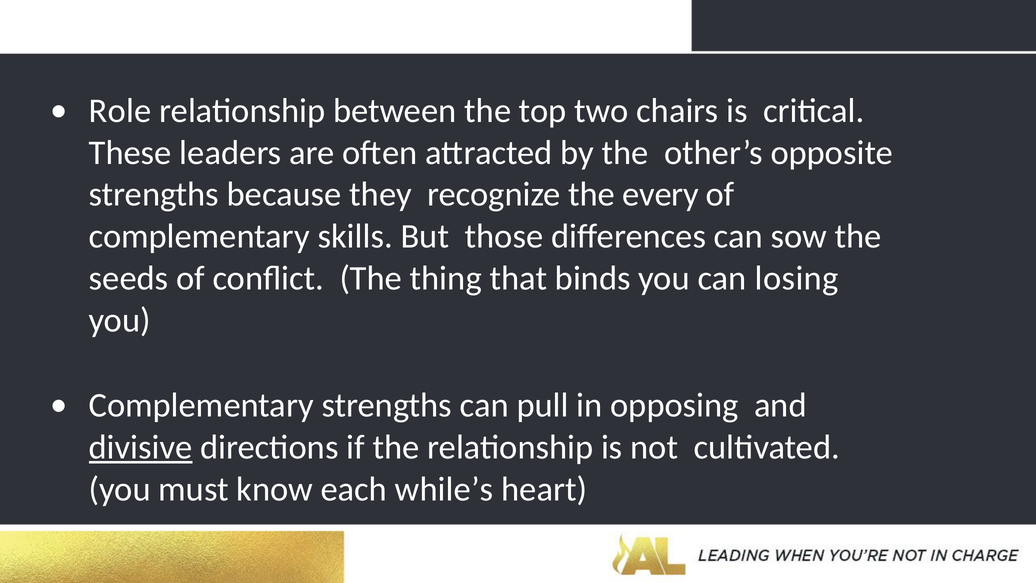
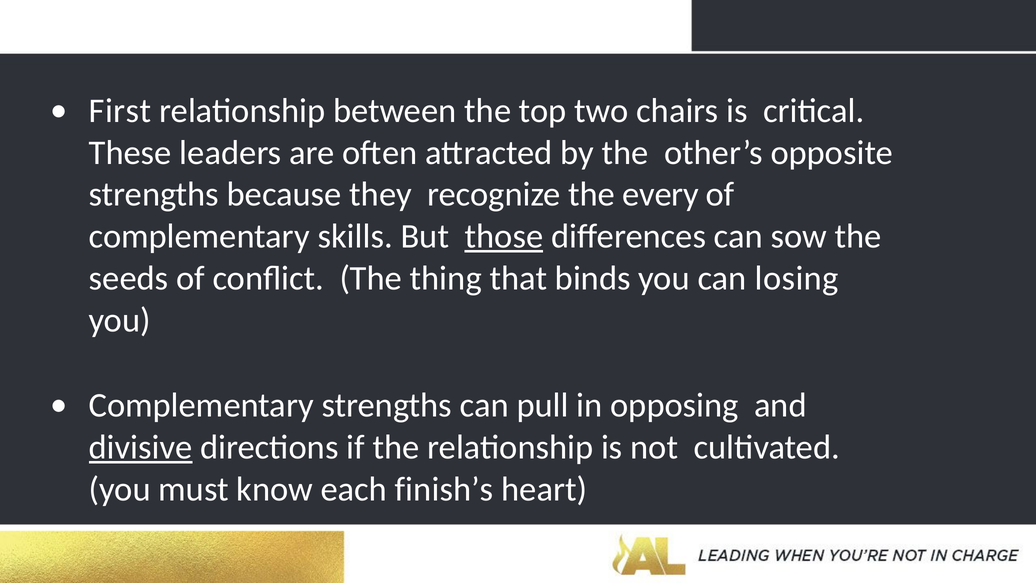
Role: Role -> First
those underline: none -> present
while’s: while’s -> finish’s
